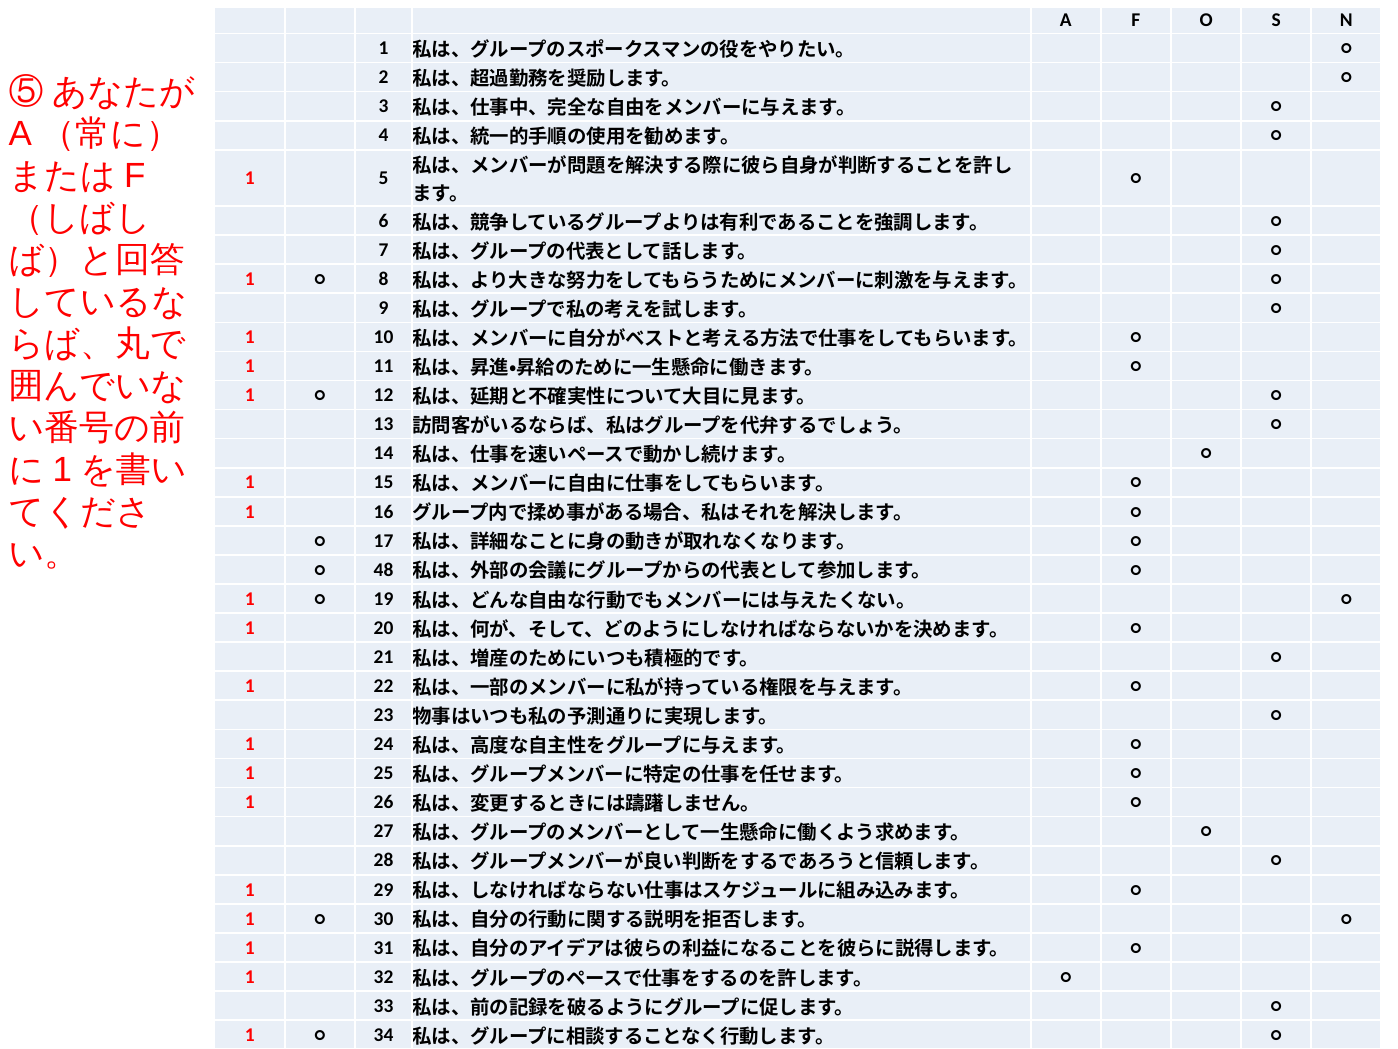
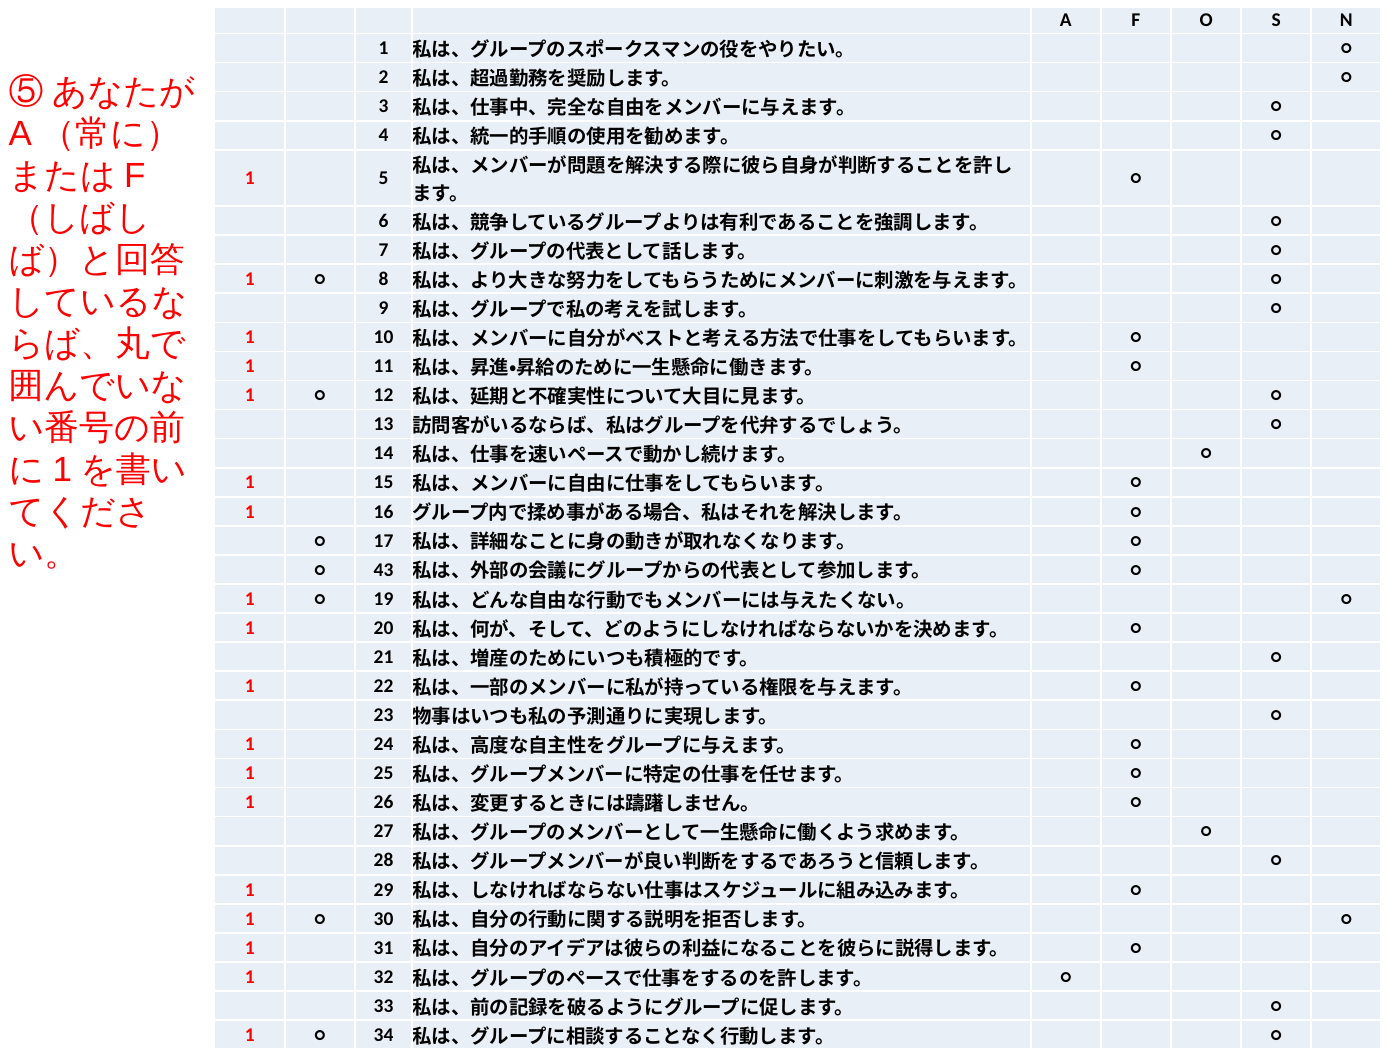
48: 48 -> 43
